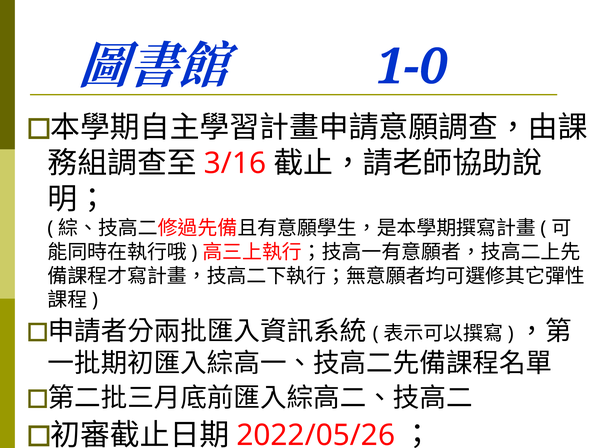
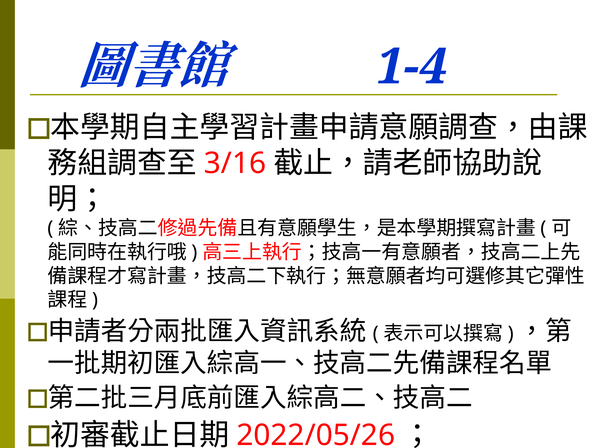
1-0: 1-0 -> 1-4
